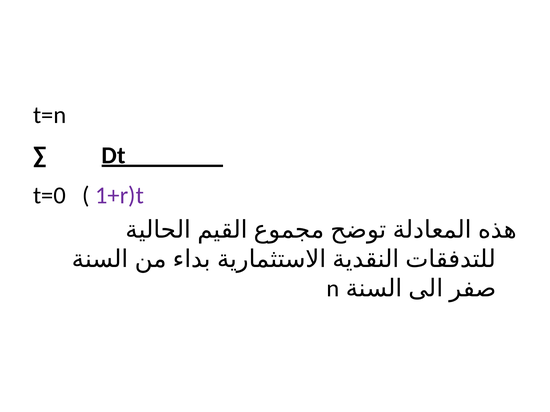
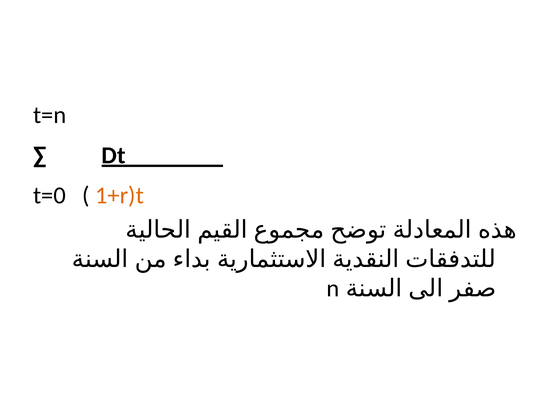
1+r)t colour: purple -> orange
